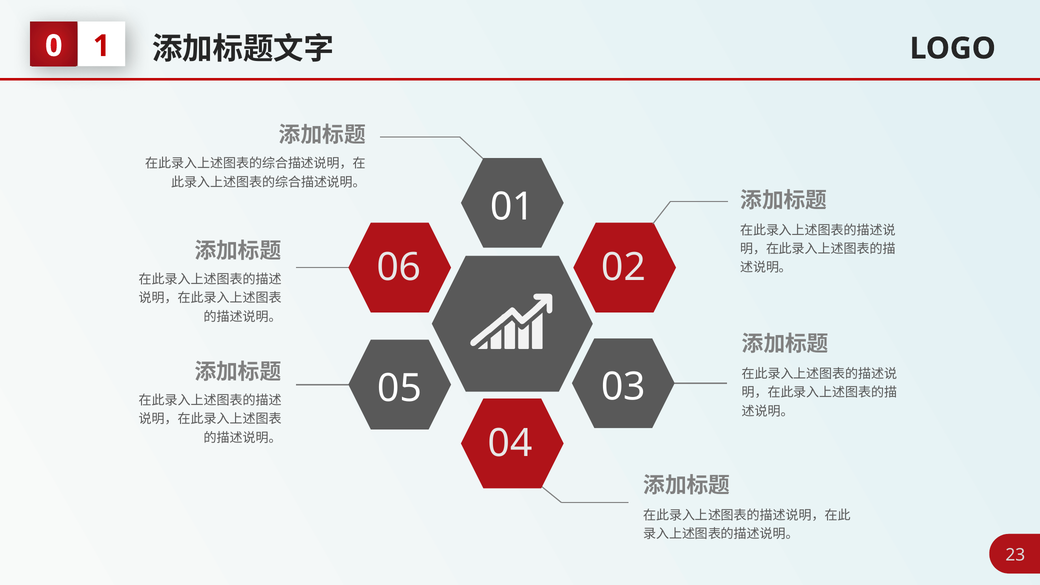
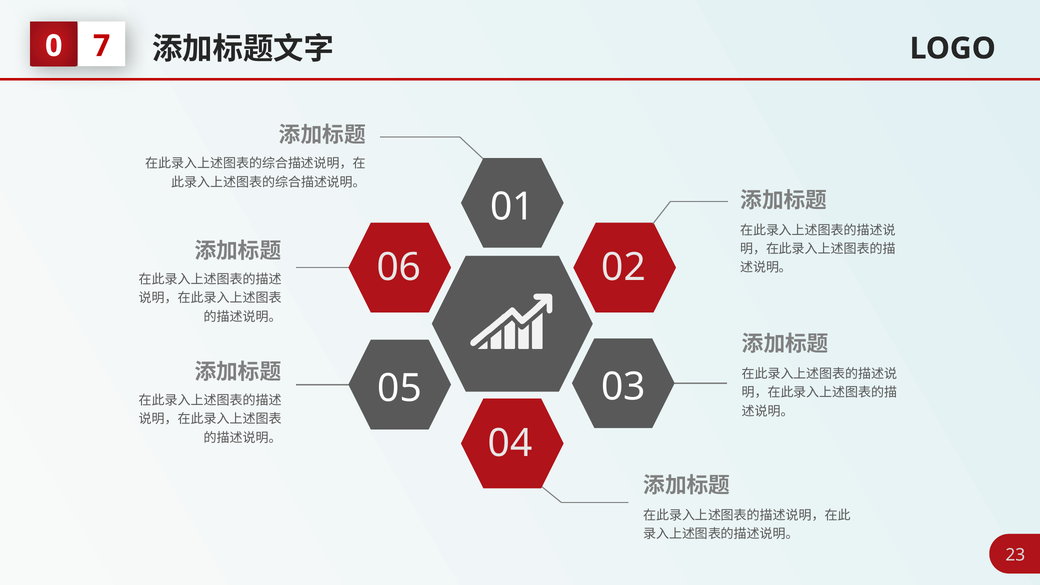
1: 1 -> 7
